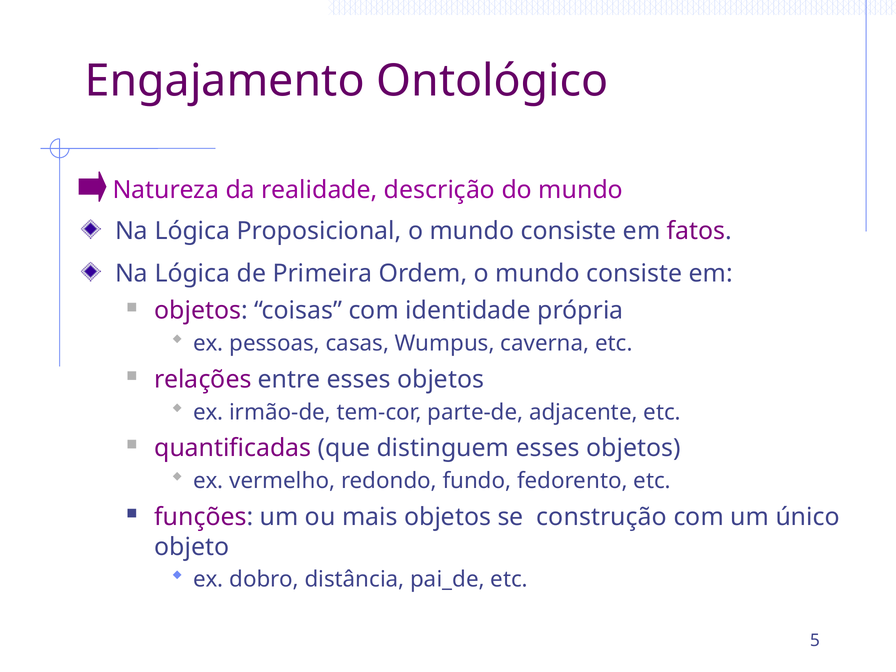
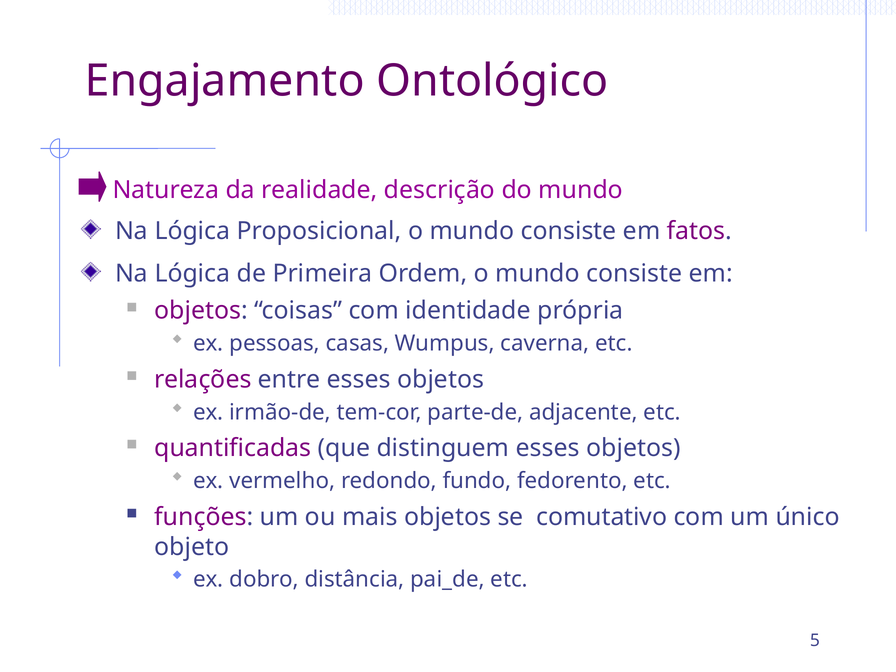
construção: construção -> comutativo
